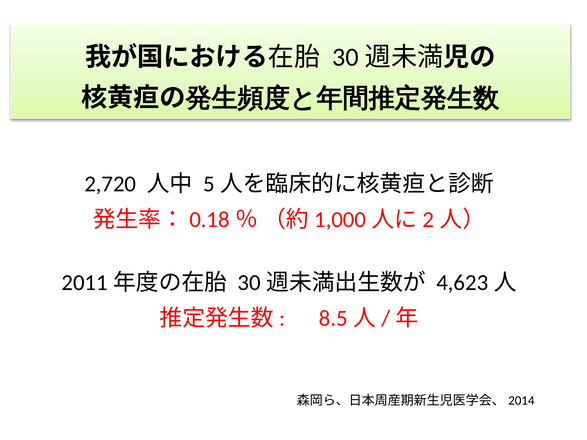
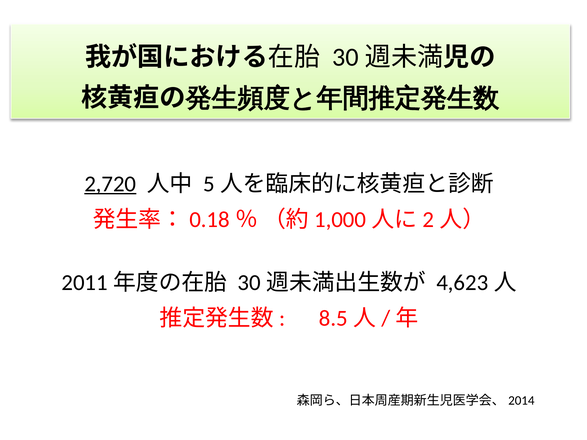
2,720 underline: none -> present
